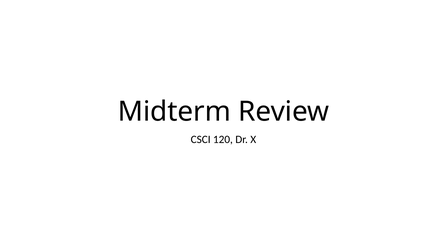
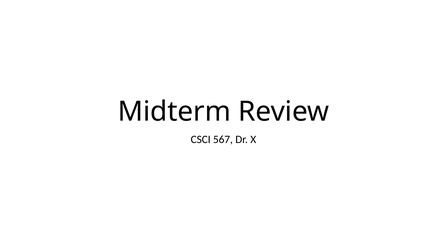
120: 120 -> 567
